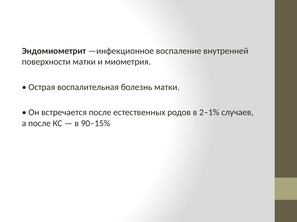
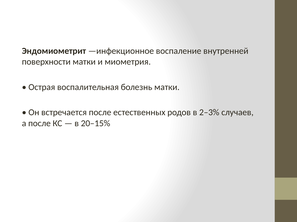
2–1%: 2–1% -> 2–3%
90–15%: 90–15% -> 20–15%
